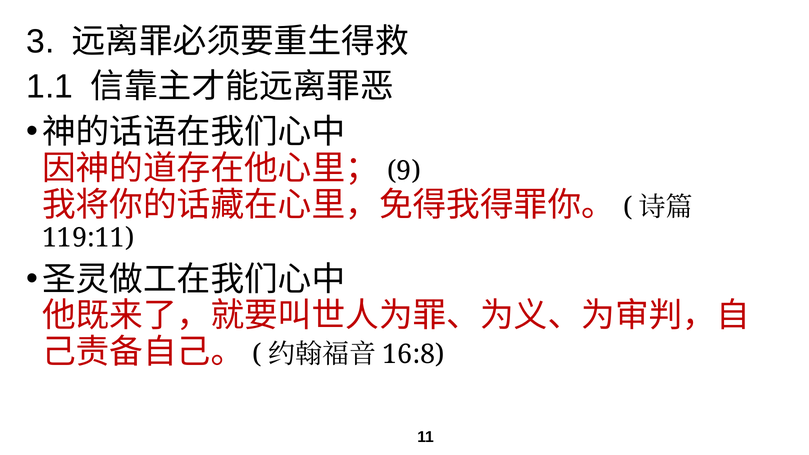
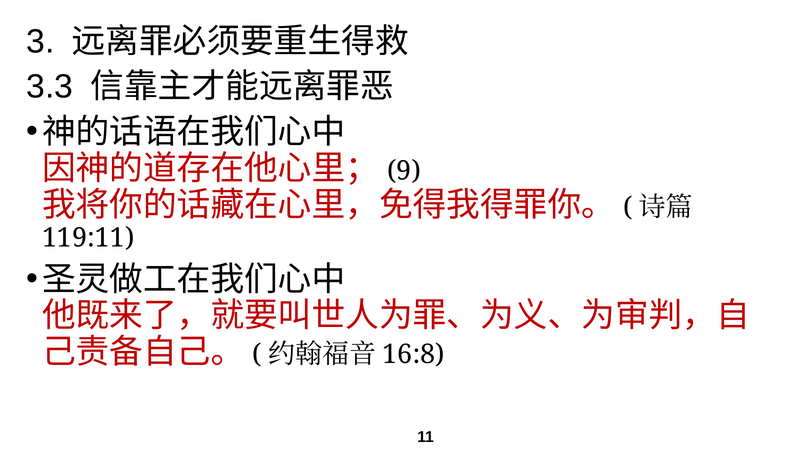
1.1: 1.1 -> 3.3
